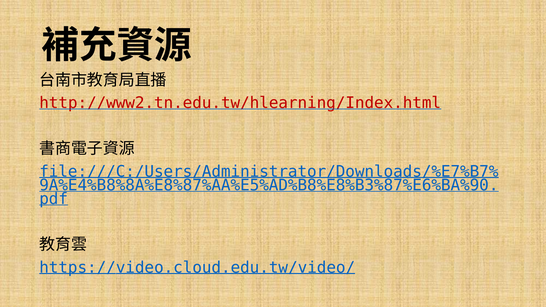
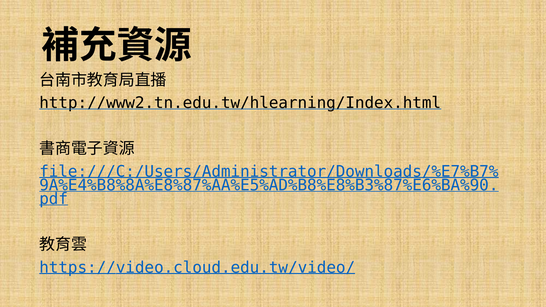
http://www2.tn.edu.tw/hlearning/Index.html colour: red -> black
